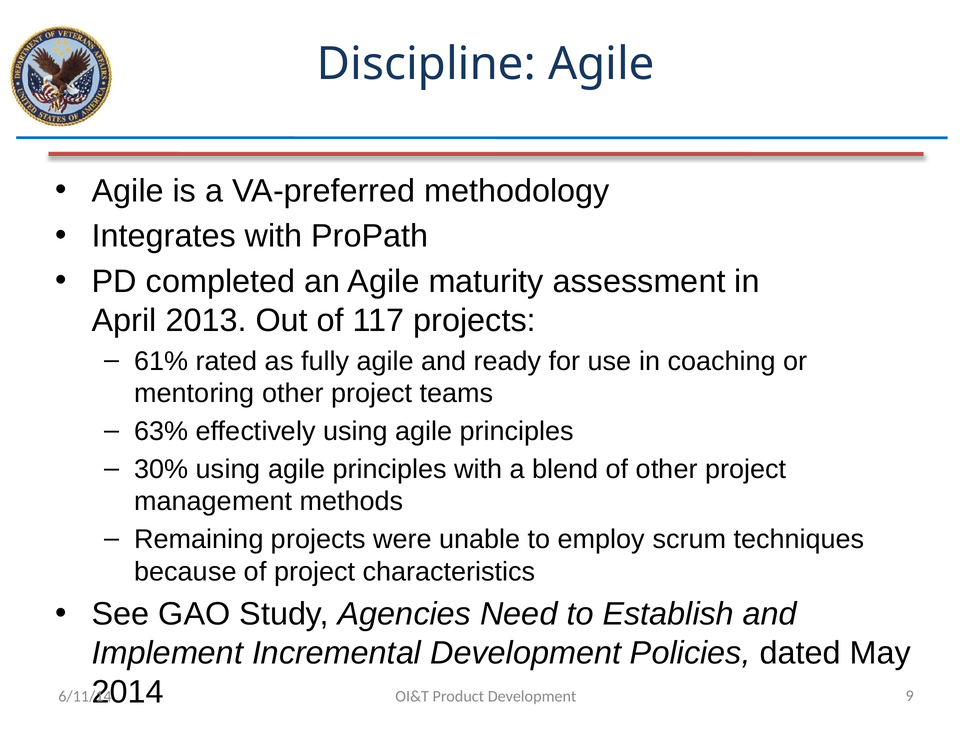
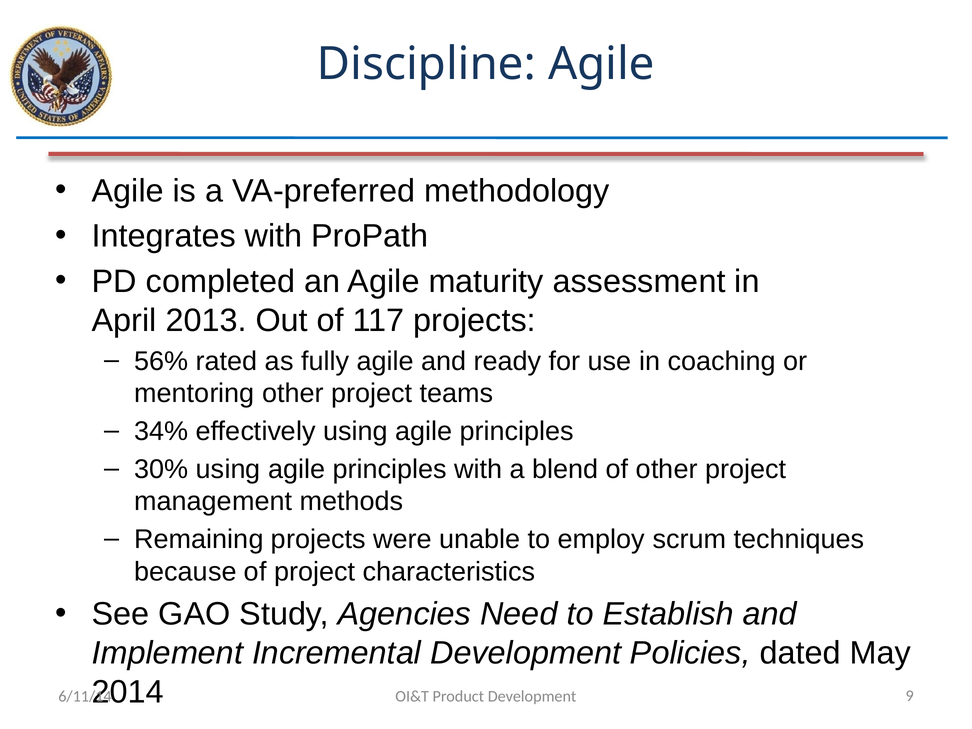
61%: 61% -> 56%
63%: 63% -> 34%
